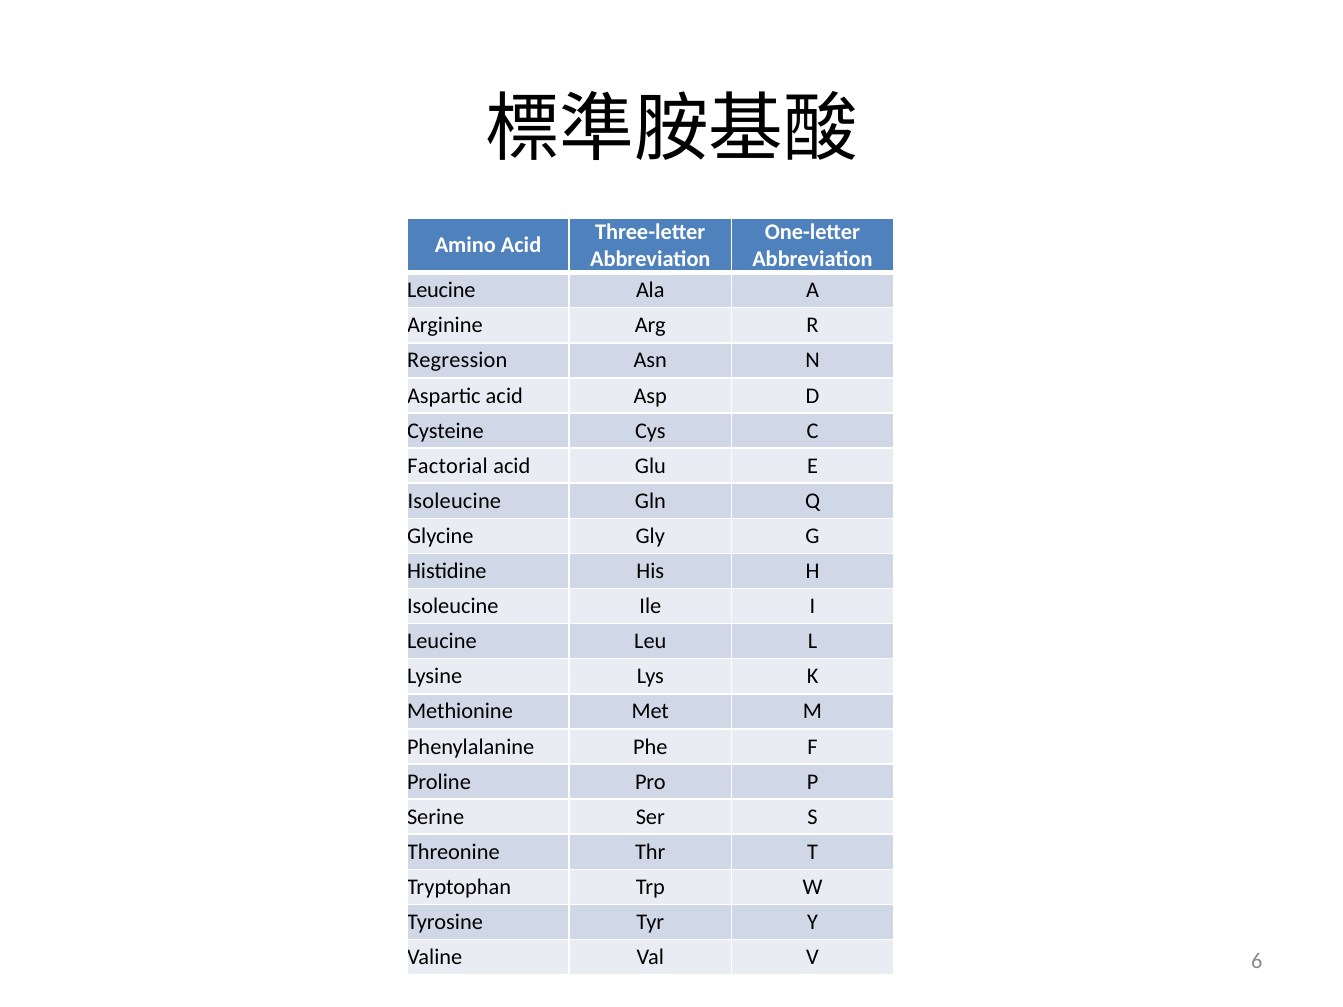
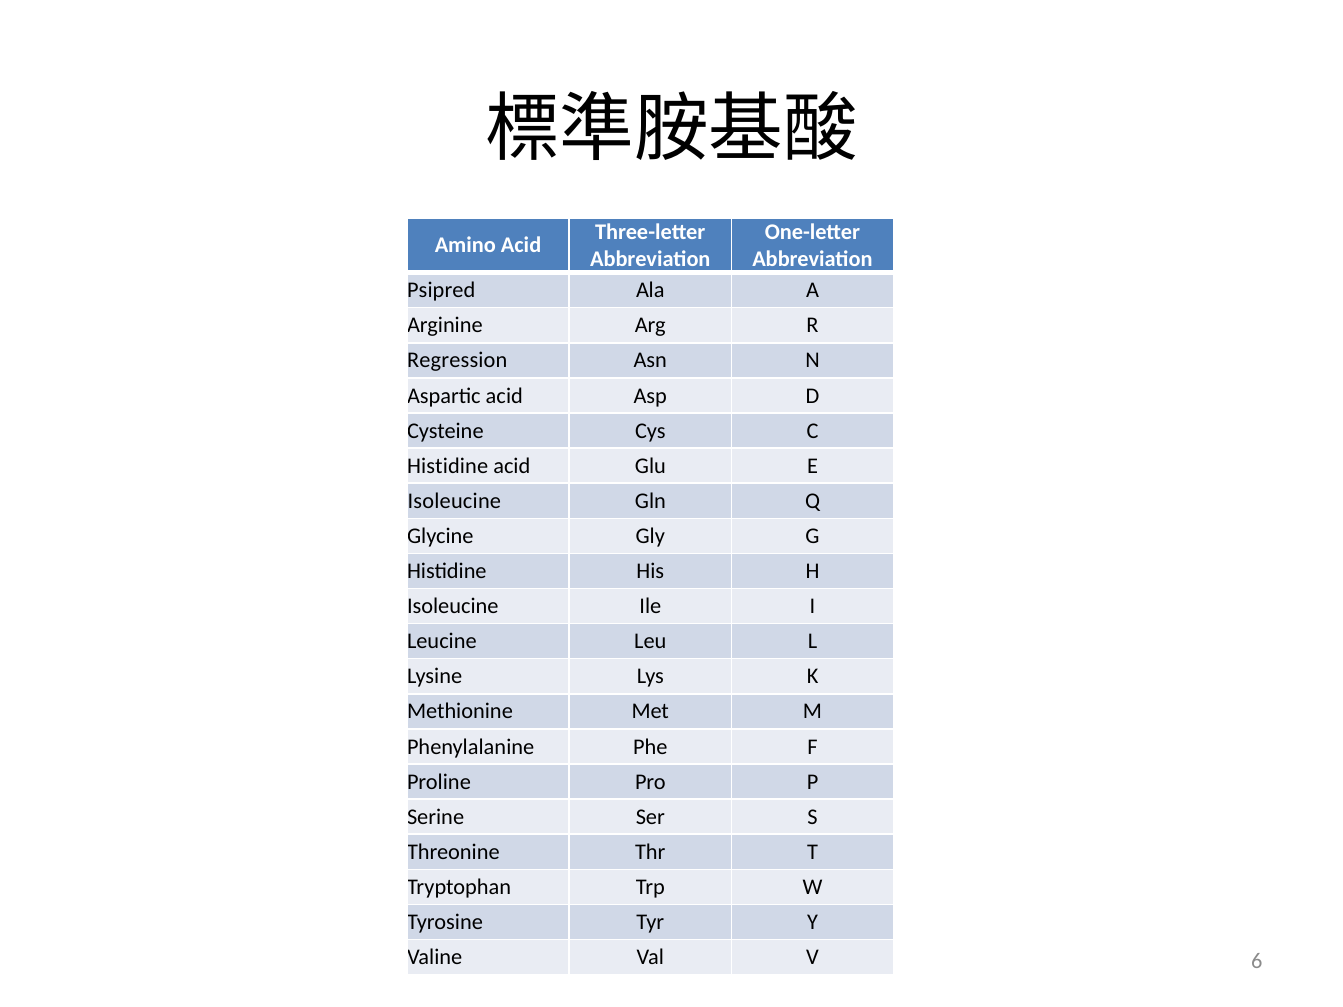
Leucine at (441, 290): Leucine -> Psipred
Factorial at (448, 466): Factorial -> Histidine
